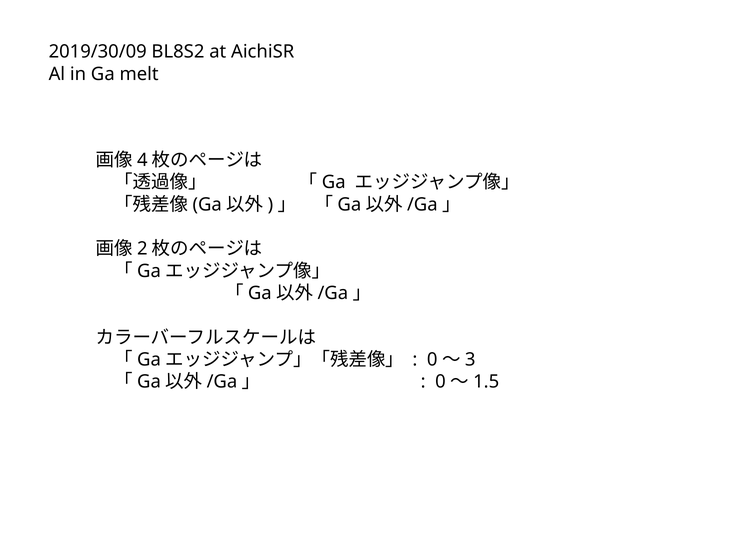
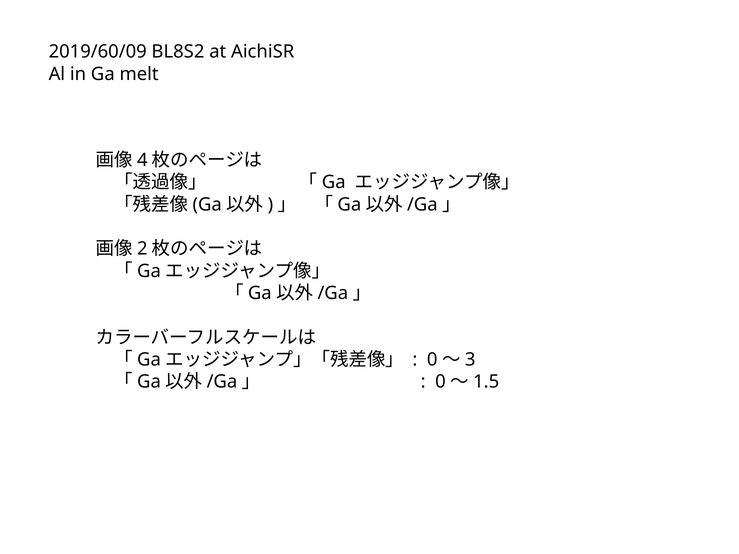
2019/30/09: 2019/30/09 -> 2019/60/09
